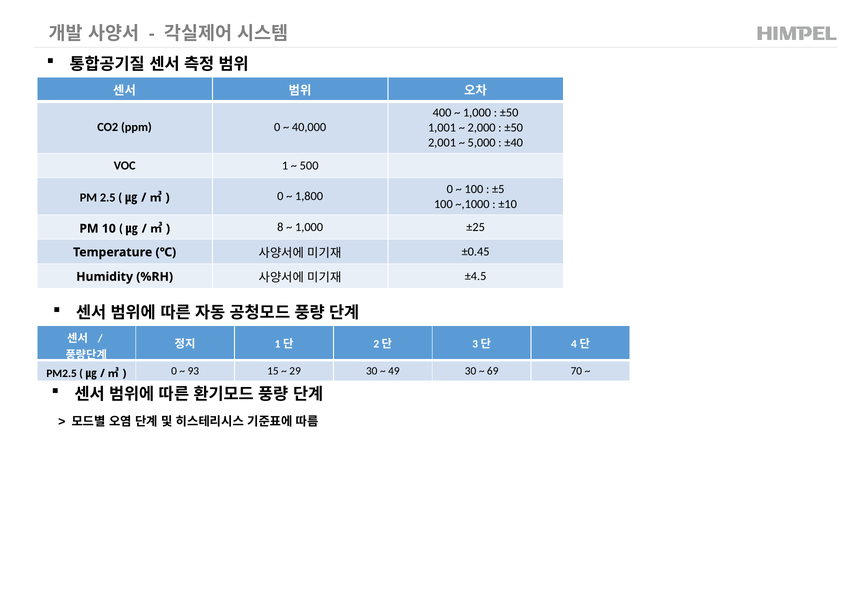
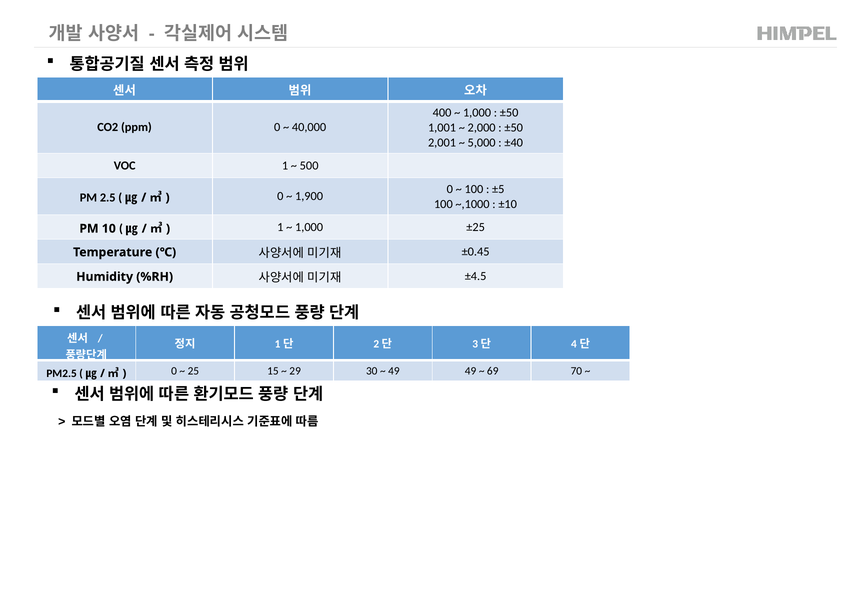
1,800: 1,800 -> 1,900
8 at (280, 227): 8 -> 1
93: 93 -> 25
49 30: 30 -> 49
